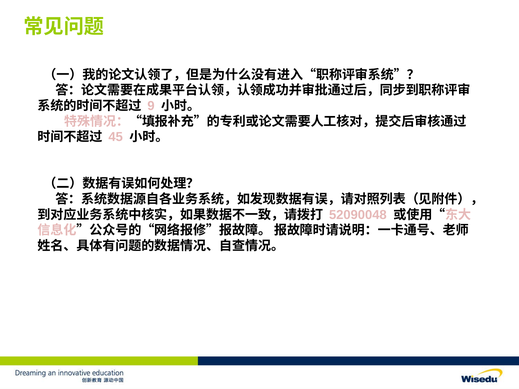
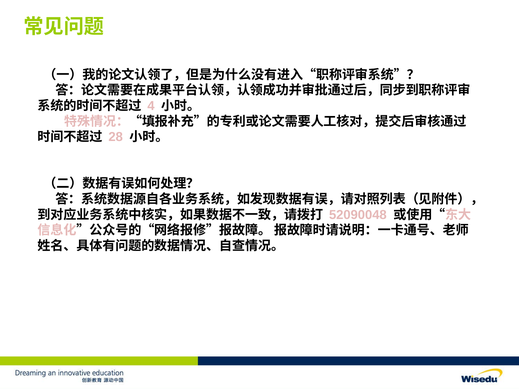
9: 9 -> 4
45: 45 -> 28
